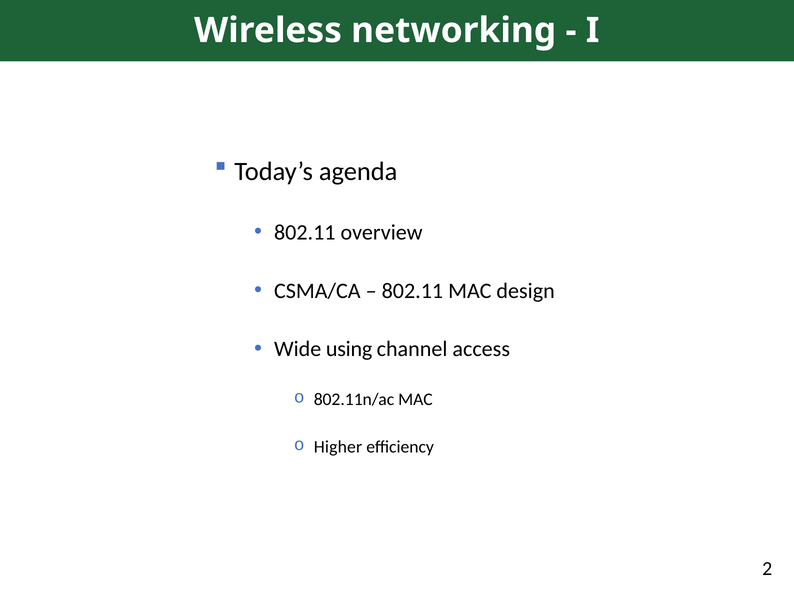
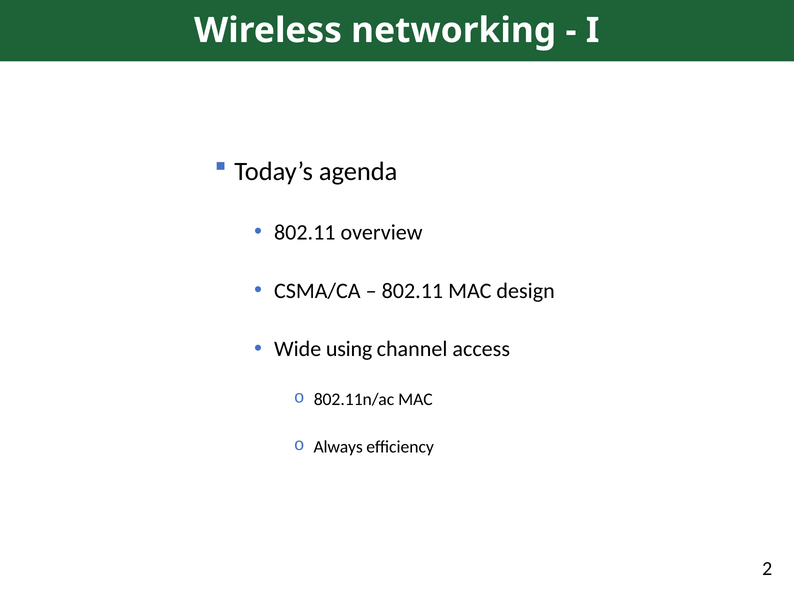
Higher: Higher -> Always
